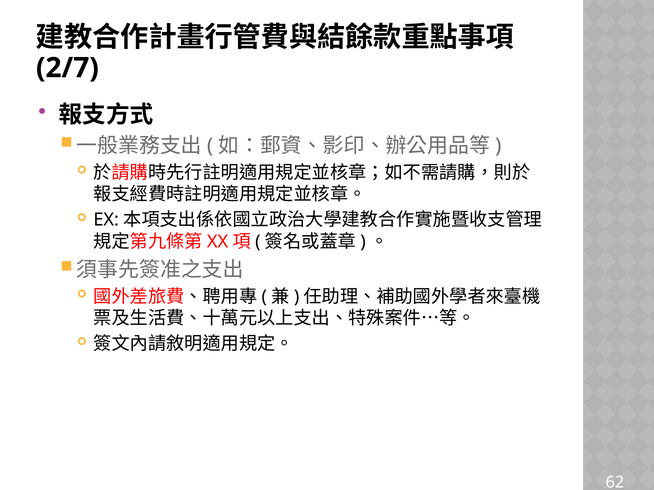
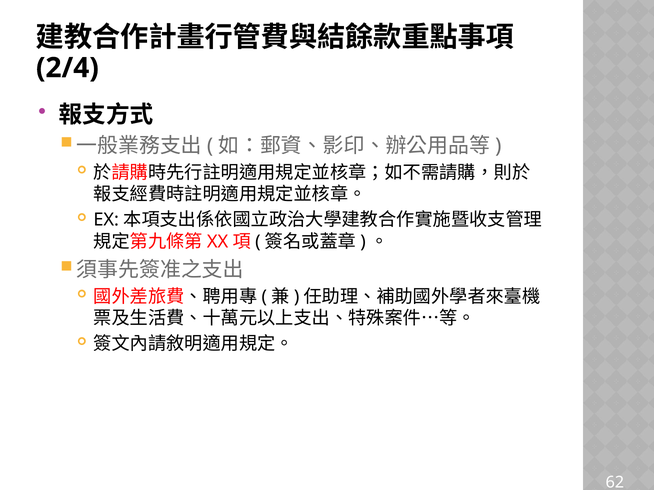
2/7: 2/7 -> 2/4
